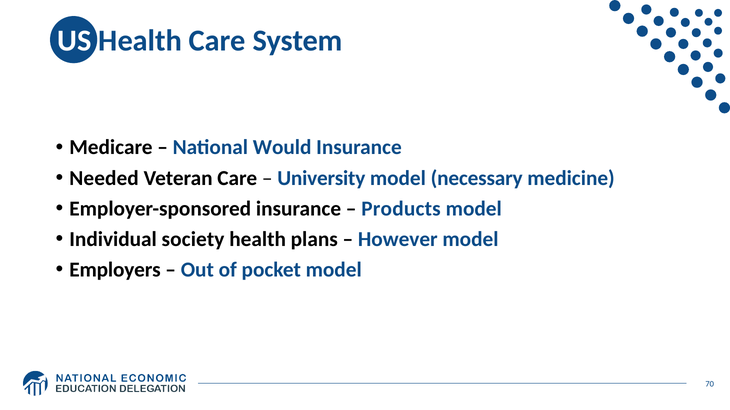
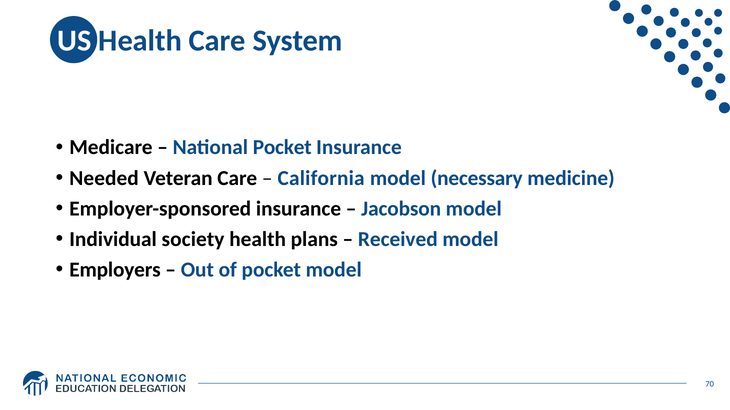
National Would: Would -> Pocket
University: University -> California
Products: Products -> Jacobson
However: However -> Received
